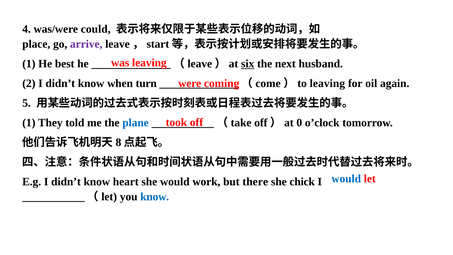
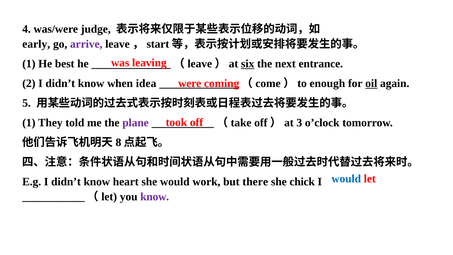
could: could -> judge
place: place -> early
husband: husband -> entrance
turn: turn -> idea
leaving at (327, 83): leaving -> enough
oil underline: none -> present
plane colour: blue -> purple
0: 0 -> 3
know at (155, 197) colour: blue -> purple
